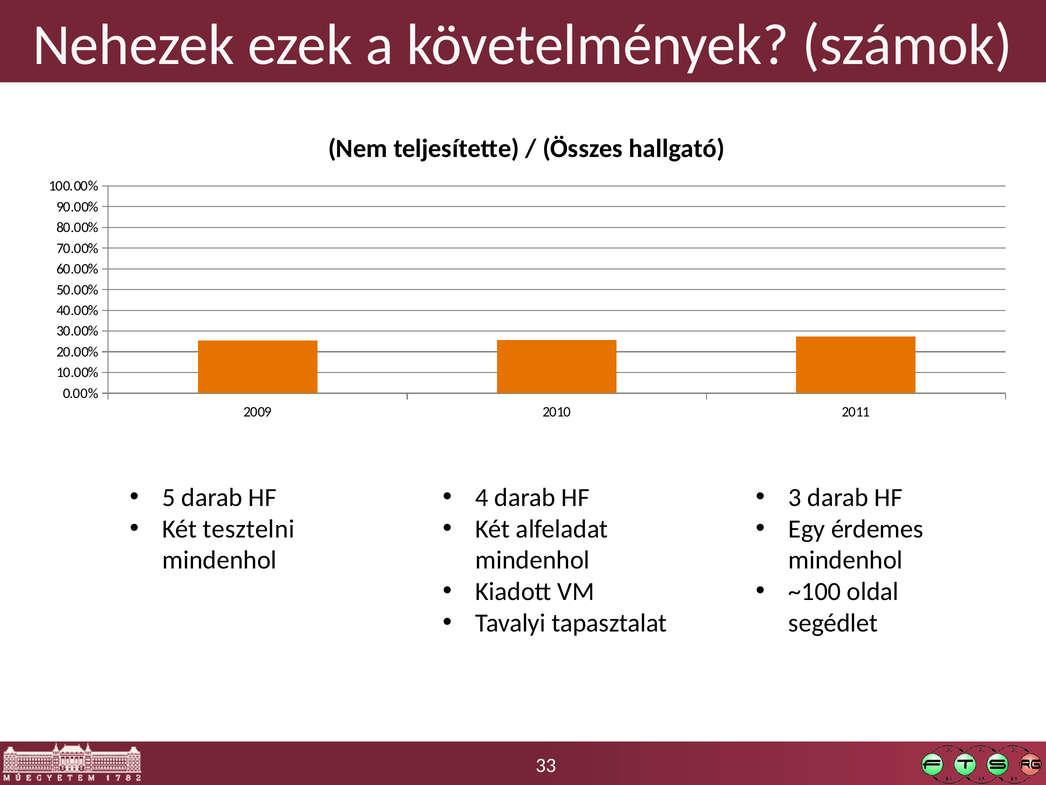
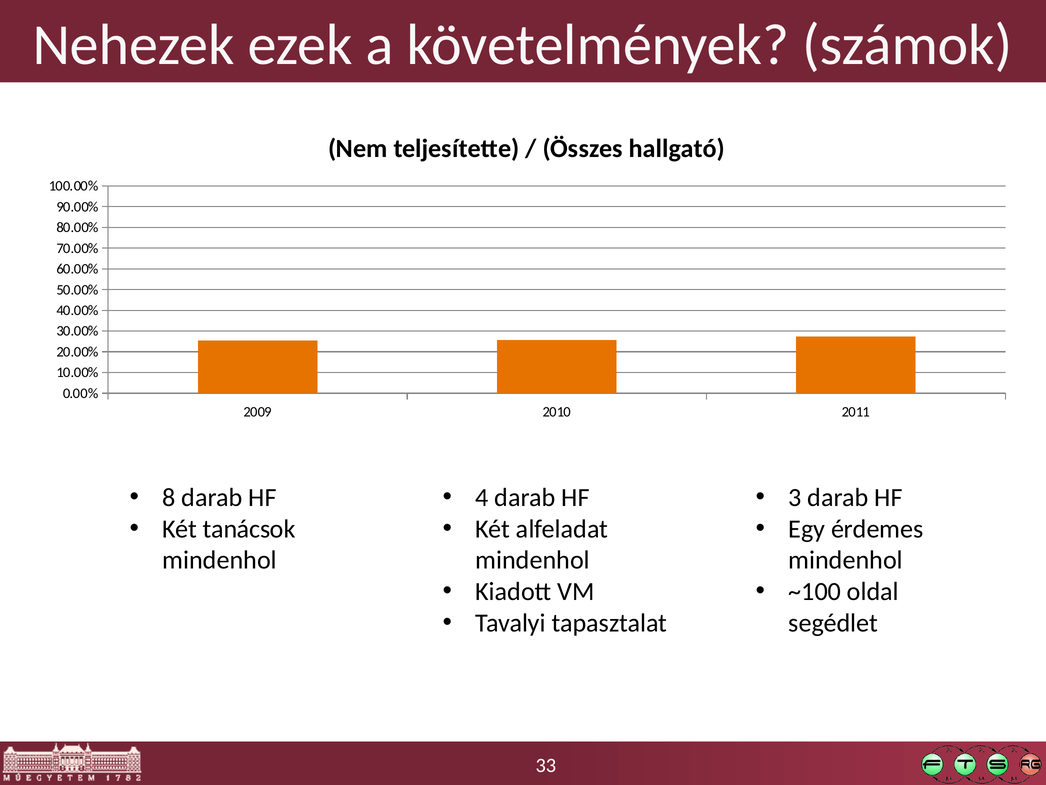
5: 5 -> 8
tesztelni: tesztelni -> tanácsok
